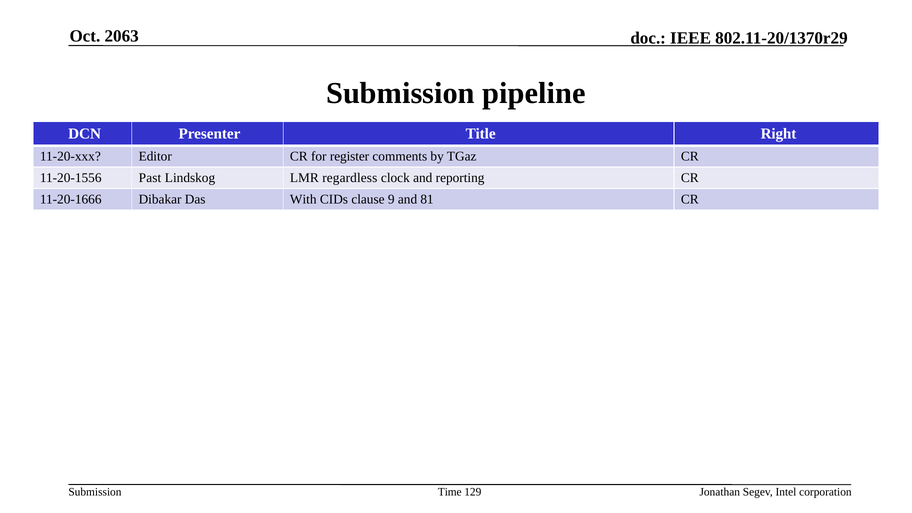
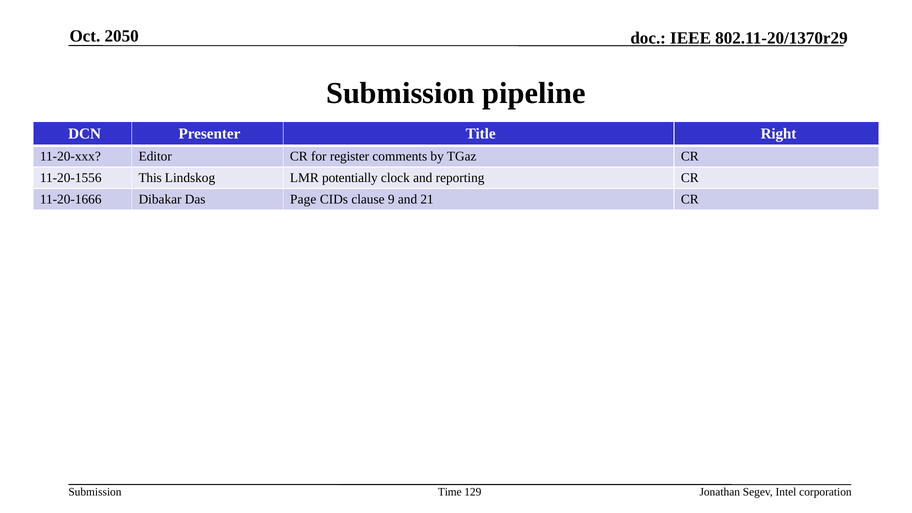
2063: 2063 -> 2050
Past: Past -> This
regardless: regardless -> potentially
With: With -> Page
81: 81 -> 21
